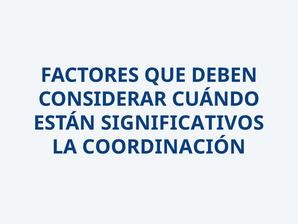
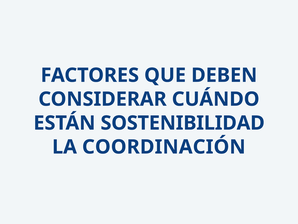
SIGNIFICATIVOS: SIGNIFICATIVOS -> SOSTENIBILIDAD
